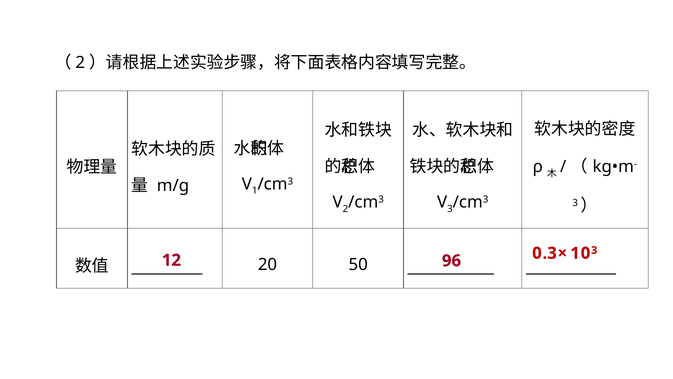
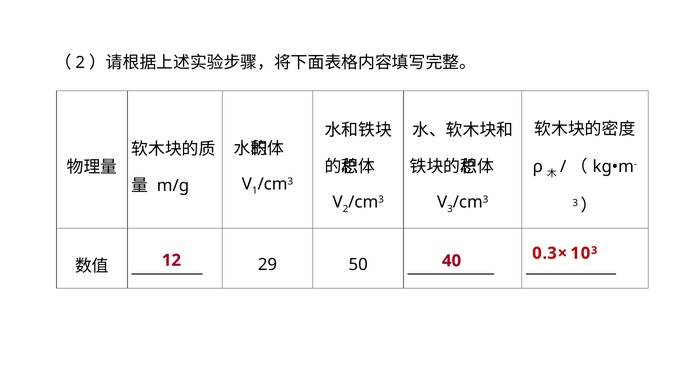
96: 96 -> 40
20: 20 -> 29
